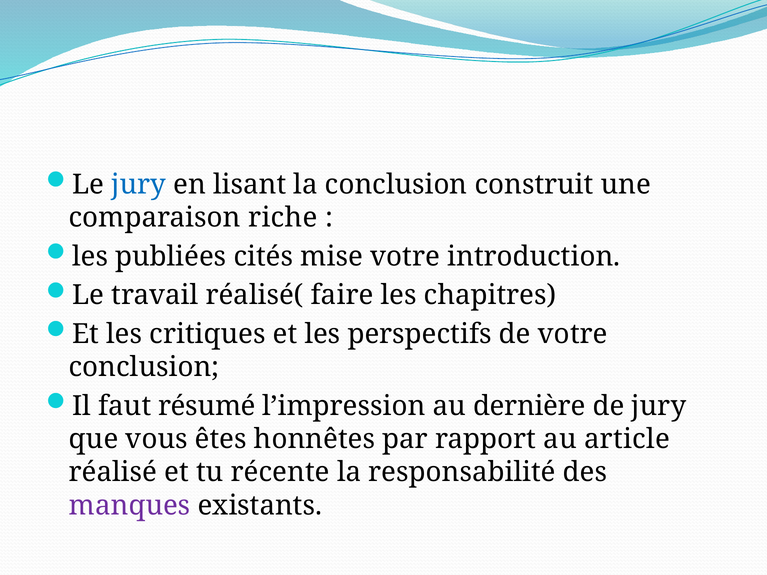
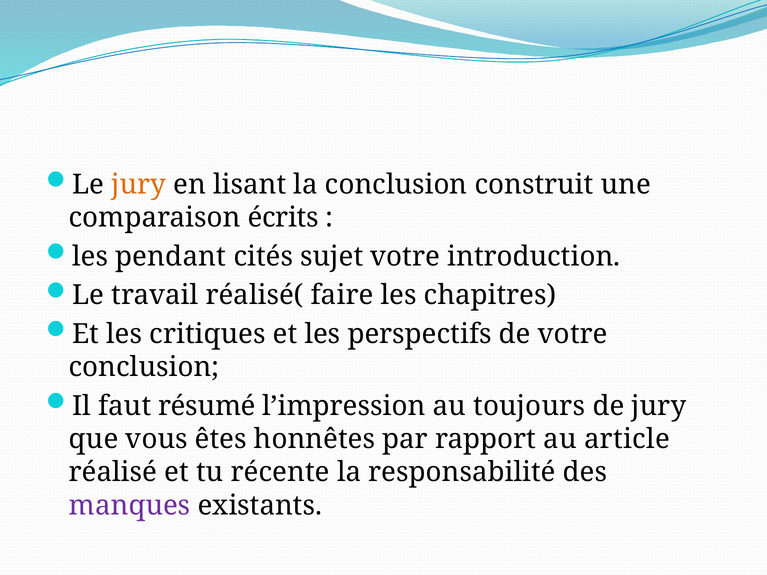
jury at (139, 185) colour: blue -> orange
riche: riche -> écrits
publiées: publiées -> pendant
mise: mise -> sujet
dernière: dernière -> toujours
